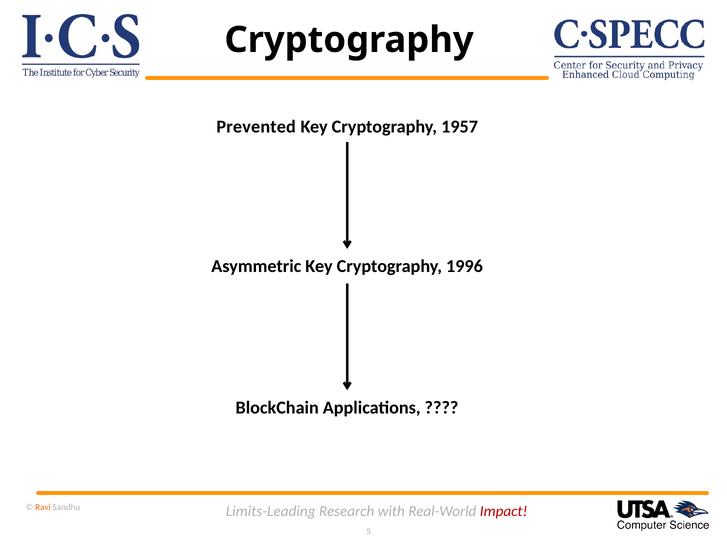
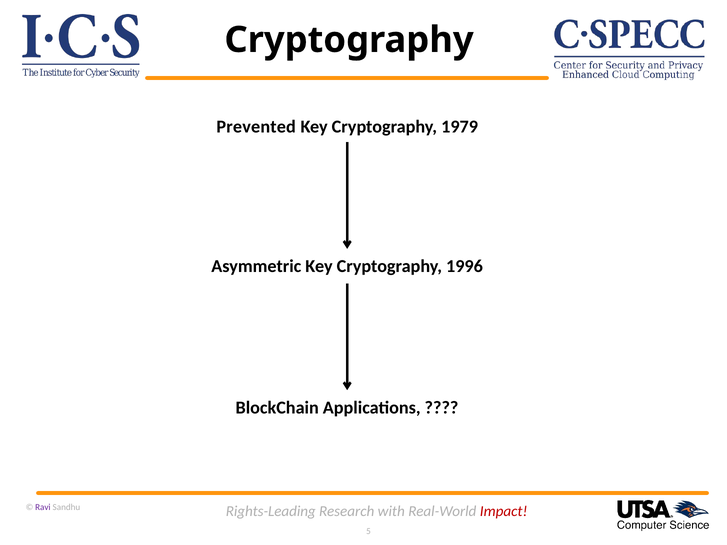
1957: 1957 -> 1979
Ravi colour: orange -> purple
Limits-Leading: Limits-Leading -> Rights-Leading
